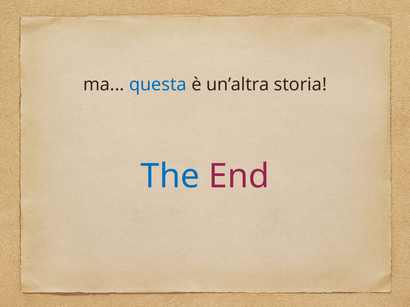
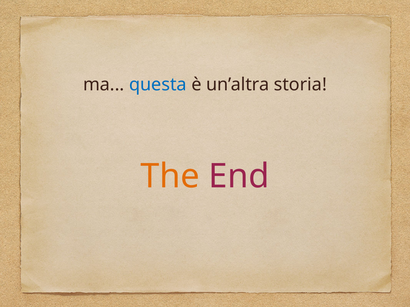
The colour: blue -> orange
